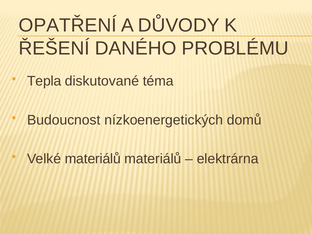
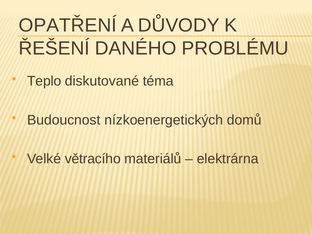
Tepla: Tepla -> Teplo
Velké materiálů: materiálů -> větracího
